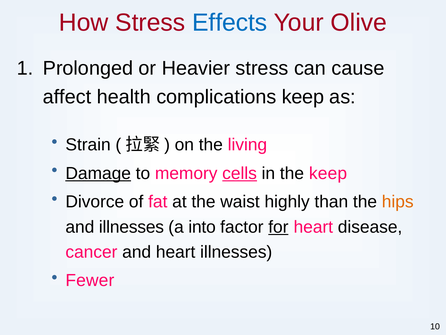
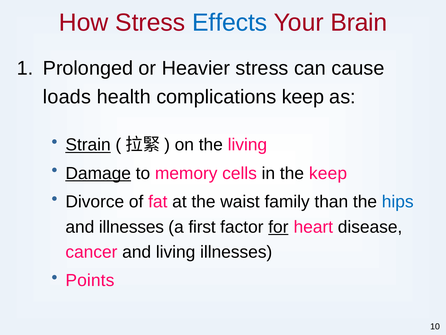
Olive: Olive -> Brain
affect: affect -> loads
Strain underline: none -> present
cells underline: present -> none
highly: highly -> family
hips colour: orange -> blue
into: into -> first
and heart: heart -> living
Fewer: Fewer -> Points
